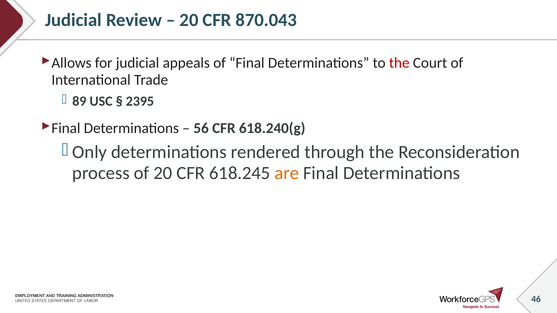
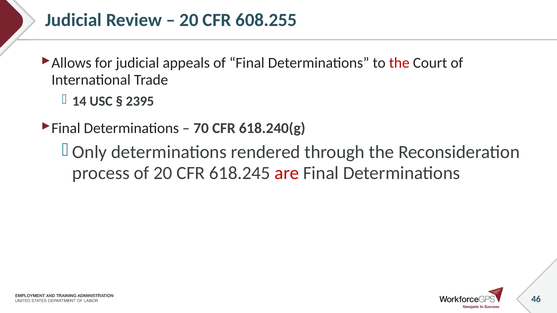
870.043: 870.043 -> 608.255
89: 89 -> 14
56: 56 -> 70
are colour: orange -> red
